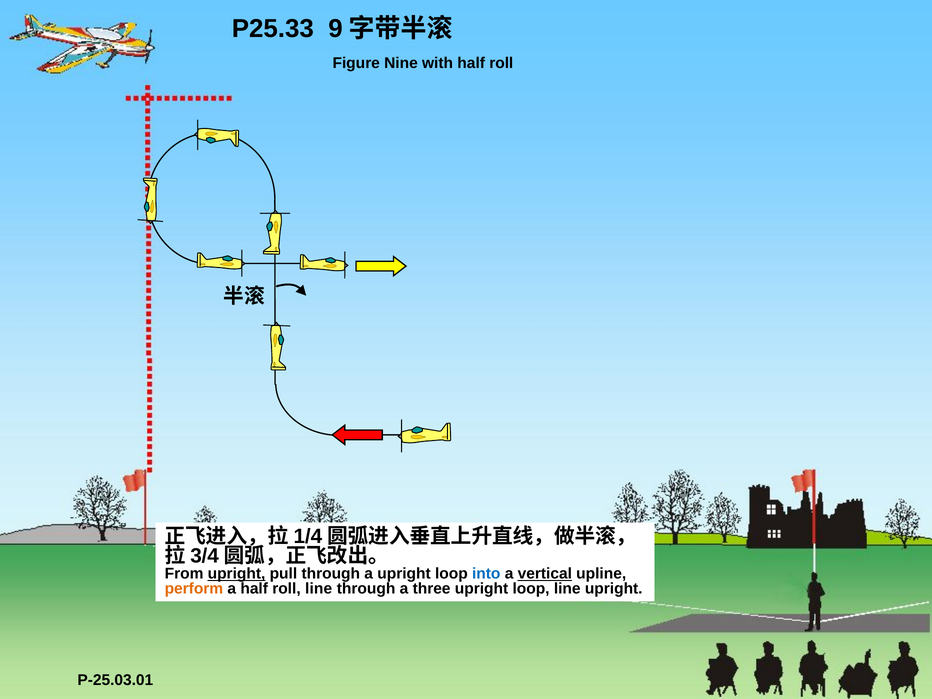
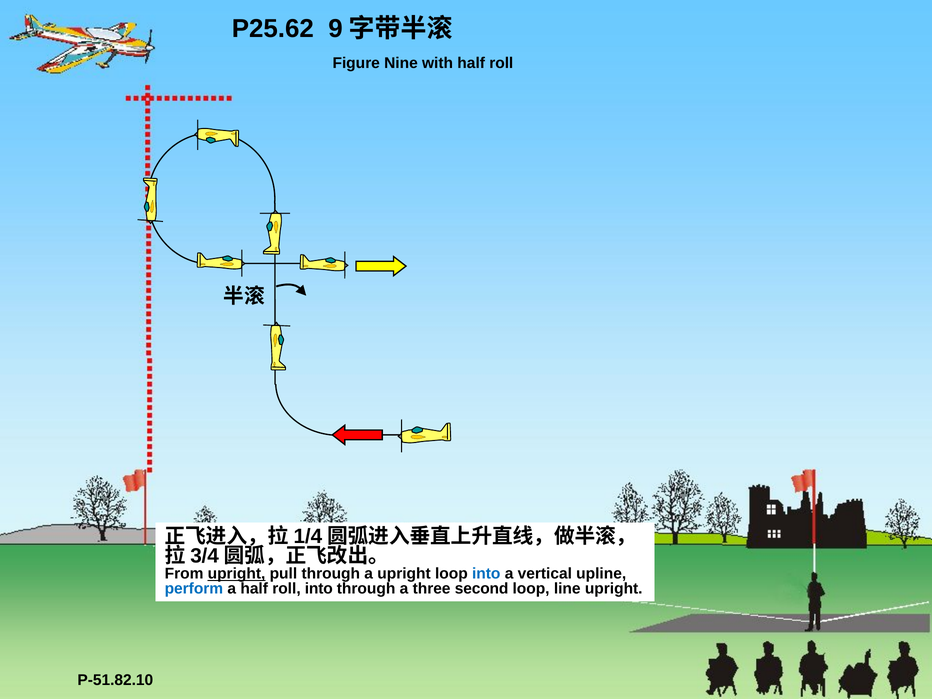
P25.33: P25.33 -> P25.62
vertical underline: present -> none
perform colour: orange -> blue
roll line: line -> into
three upright: upright -> second
P-25.03.01: P-25.03.01 -> P-51.82.10
